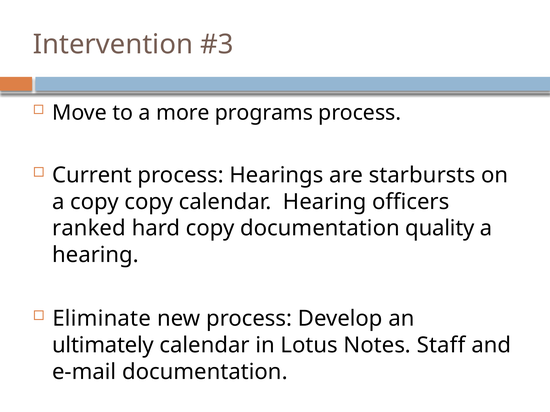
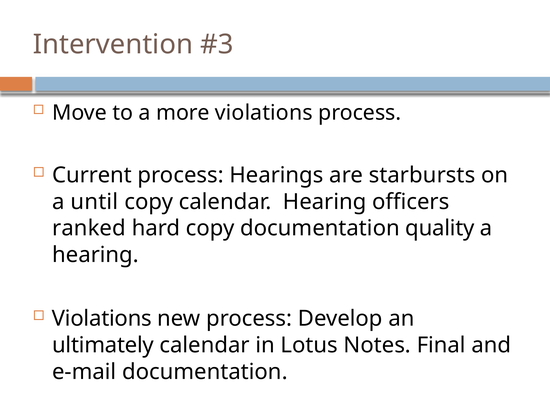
more programs: programs -> violations
a copy: copy -> until
Eliminate at (102, 319): Eliminate -> Violations
Staff: Staff -> Final
